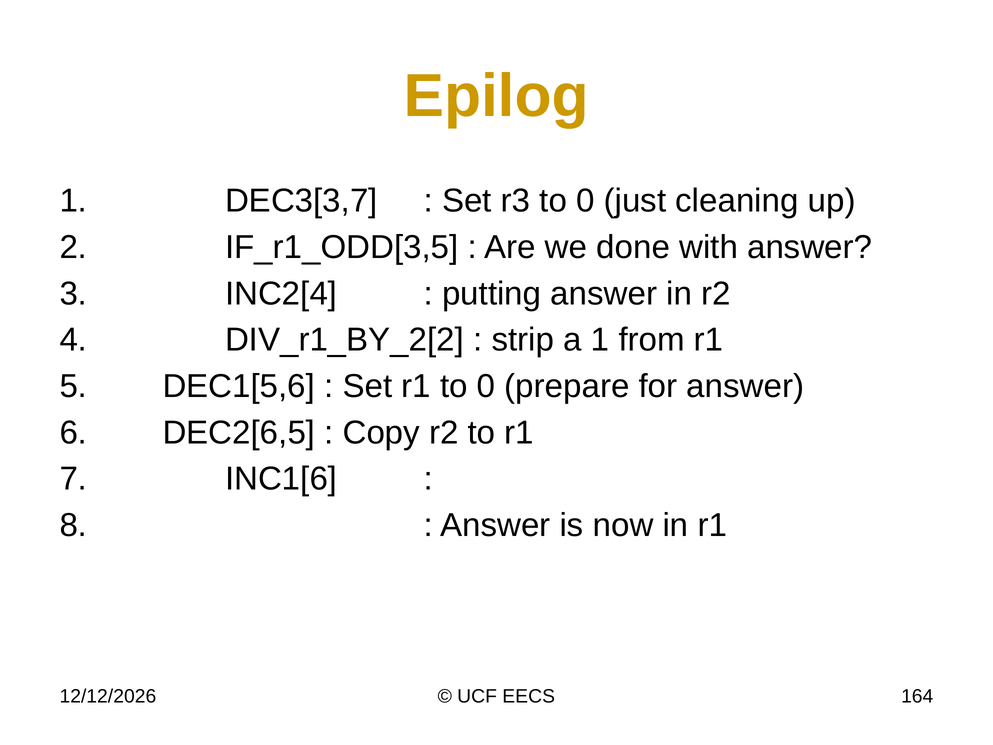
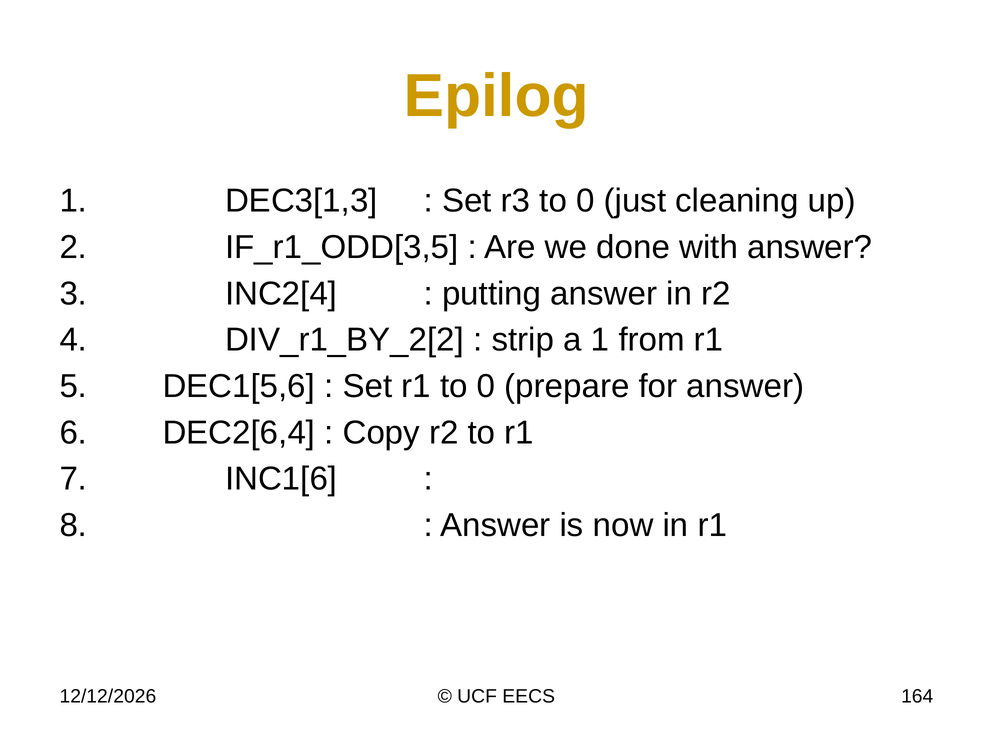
DEC3[3,7: DEC3[3,7 -> DEC3[1,3
DEC2[6,5: DEC2[6,5 -> DEC2[6,4
